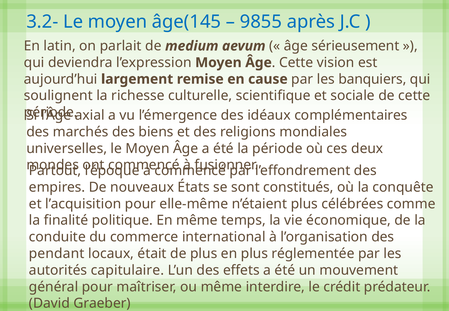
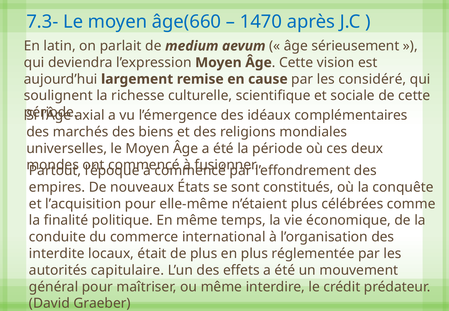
3.2-: 3.2- -> 7.3-
âge(145: âge(145 -> âge(660
9855: 9855 -> 1470
banquiers: banquiers -> considéré
pendant: pendant -> interdite
